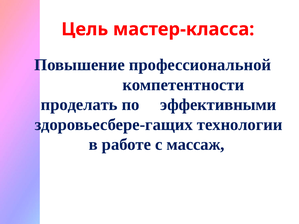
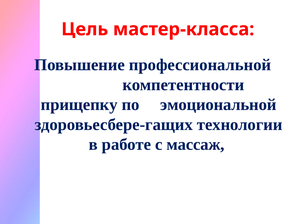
проделать: проделать -> прищепку
эффективными: эффективными -> эмоциональной
